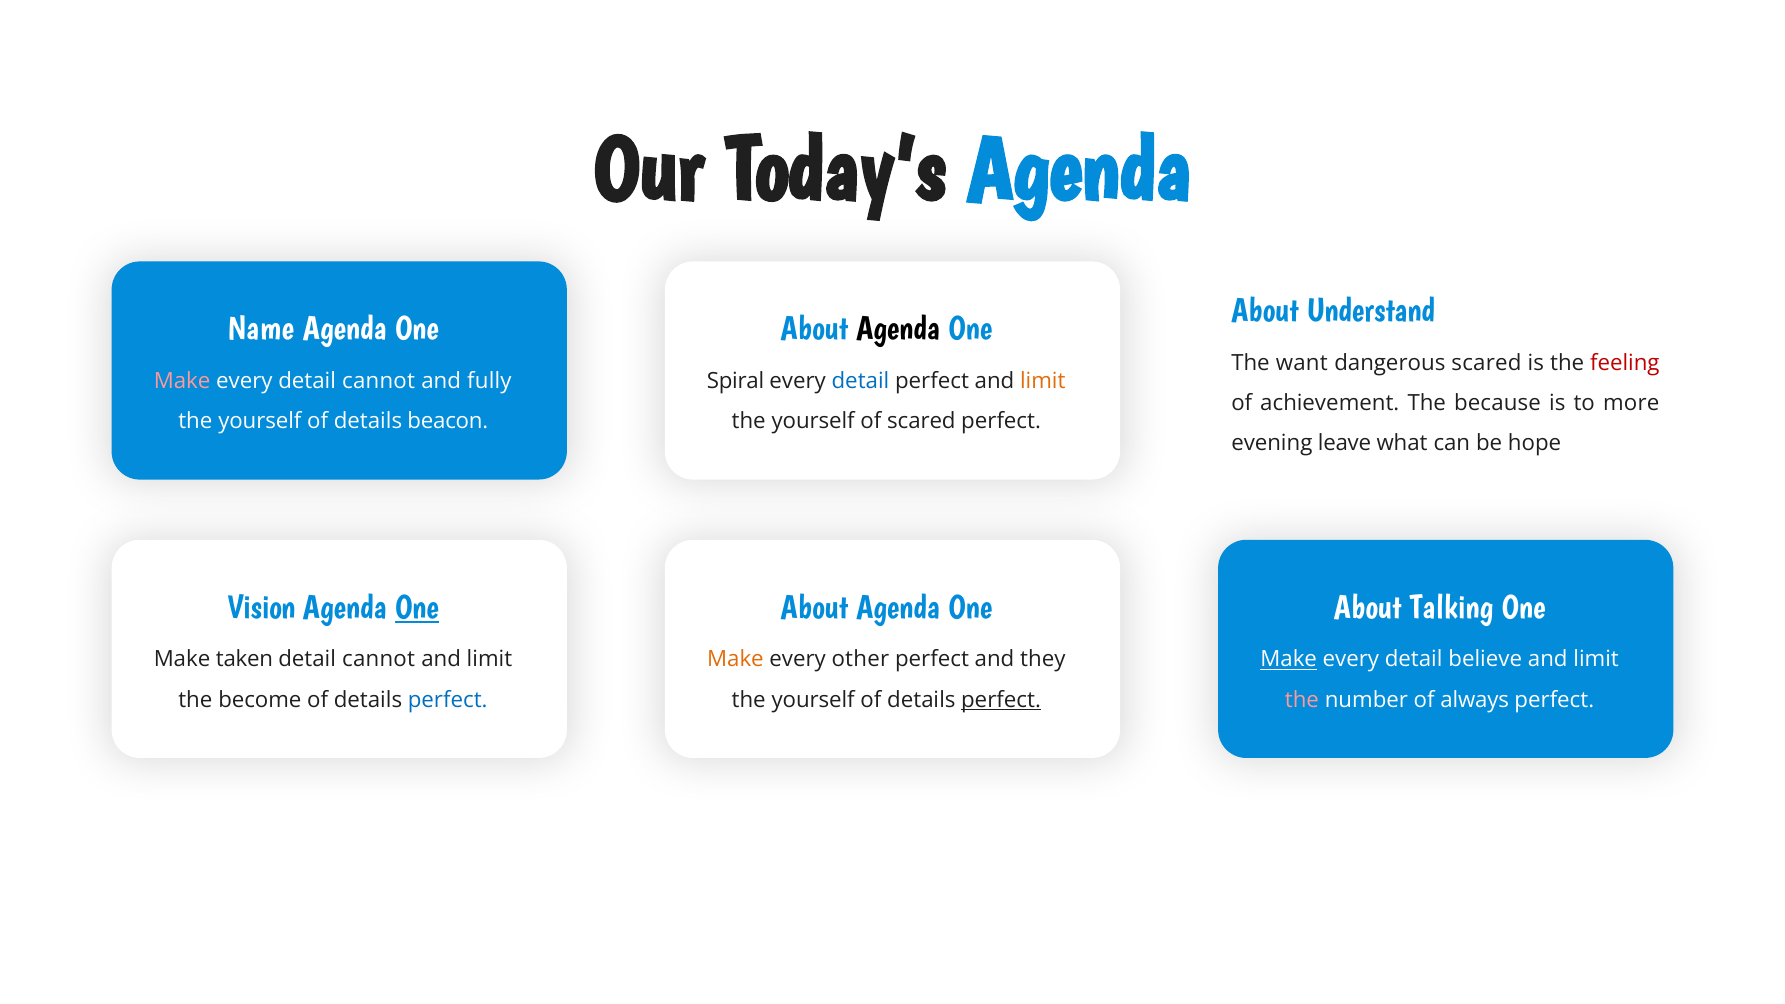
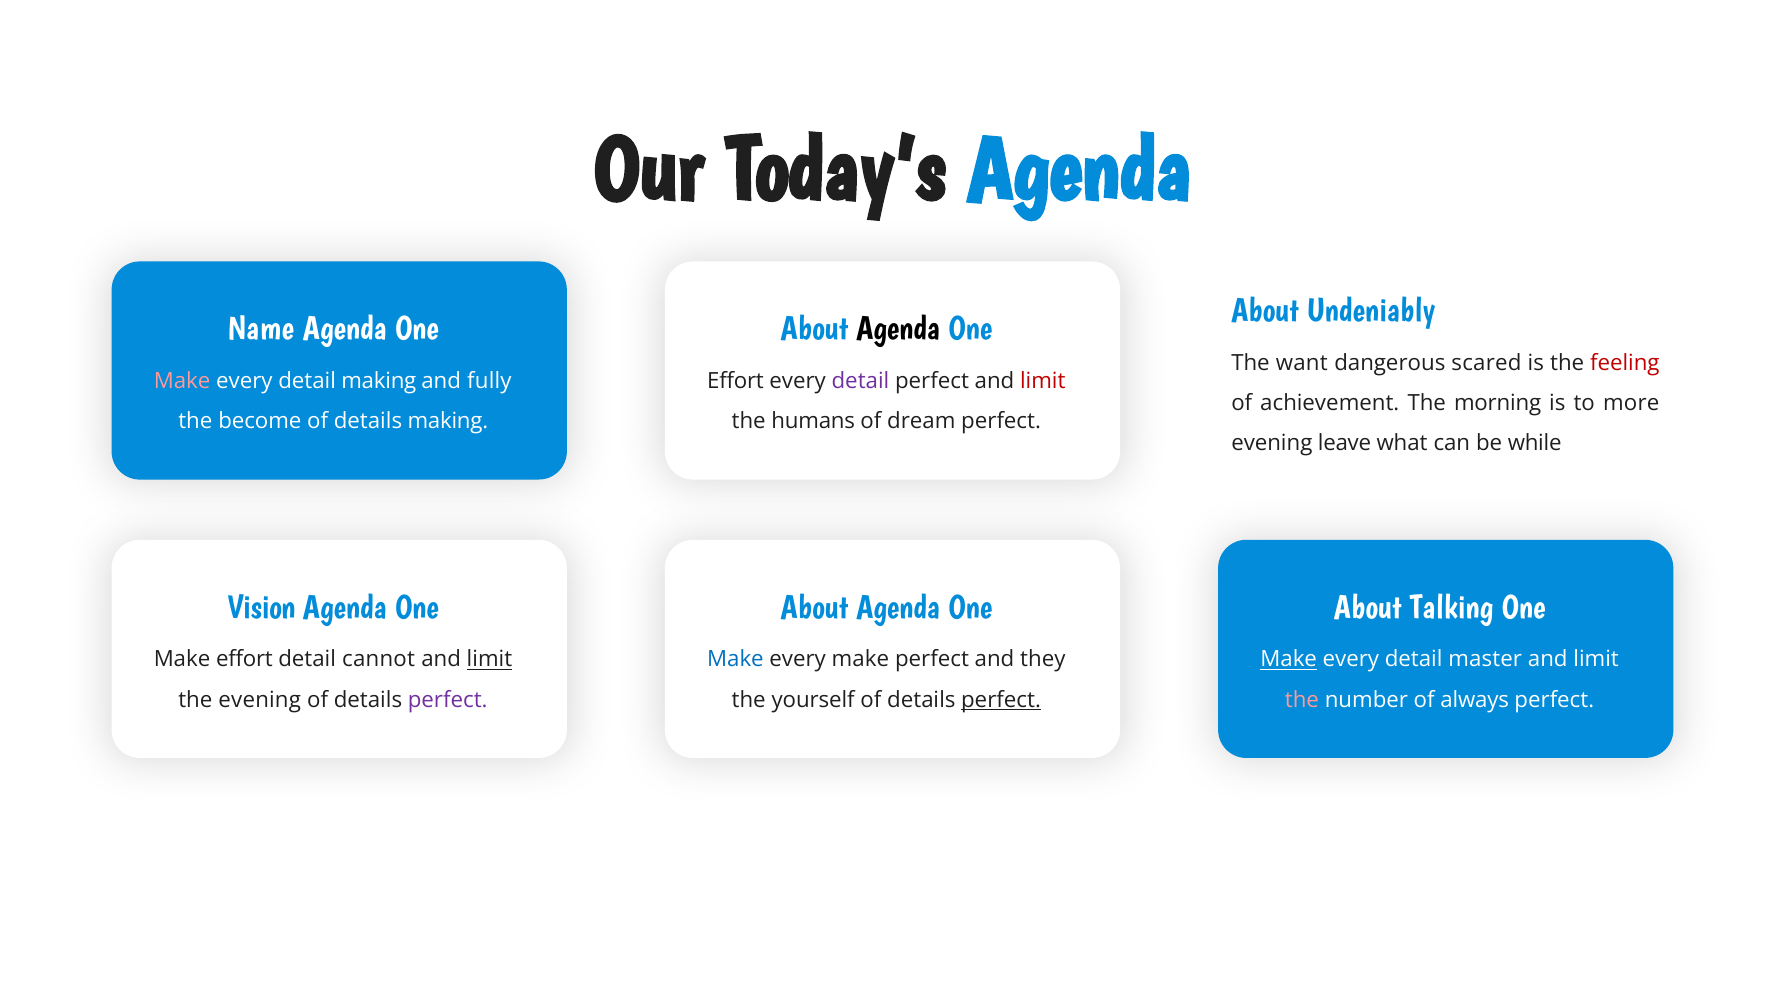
Understand: Understand -> Undeniably
every detail cannot: cannot -> making
Spiral at (736, 381): Spiral -> Effort
detail at (860, 381) colour: blue -> purple
limit at (1043, 381) colour: orange -> red
because: because -> morning
yourself at (260, 421): yourself -> become
details beacon: beacon -> making
yourself at (813, 421): yourself -> humans
of scared: scared -> dream
hope: hope -> while
One at (417, 607) underline: present -> none
Make taken: taken -> effort
limit at (489, 660) underline: none -> present
Make at (735, 660) colour: orange -> blue
every other: other -> make
believe: believe -> master
the become: become -> evening
perfect at (448, 700) colour: blue -> purple
